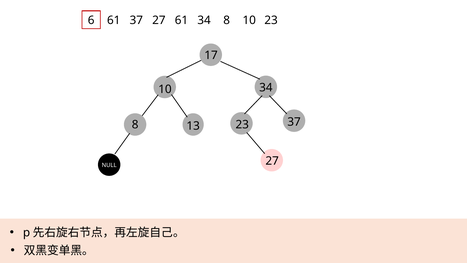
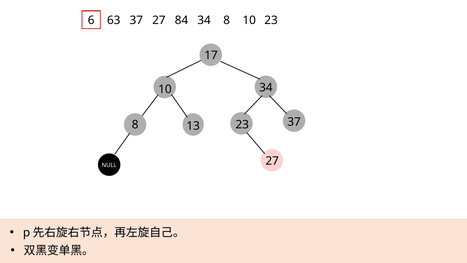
6 61: 61 -> 63
27 61: 61 -> 84
